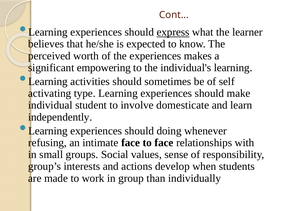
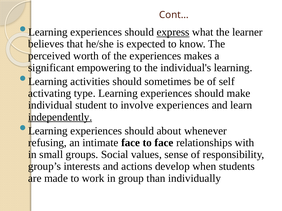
involve domesticate: domesticate -> experiences
independently underline: none -> present
doing: doing -> about
